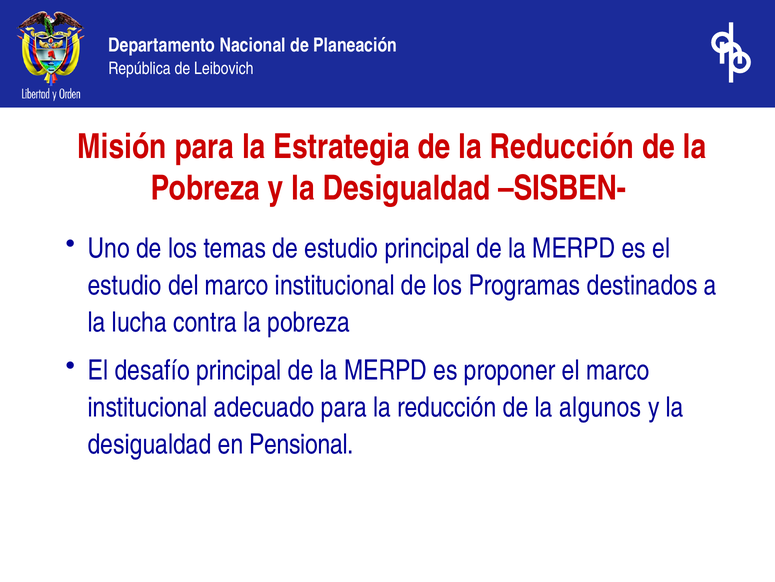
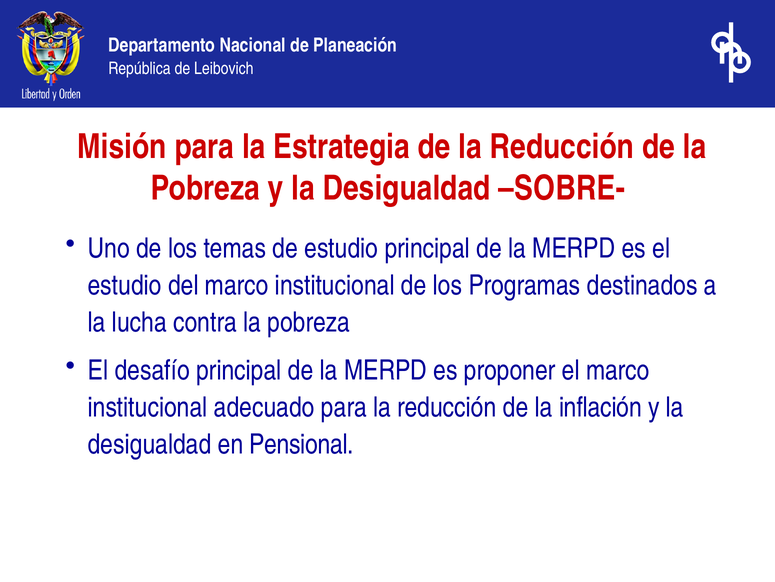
SISBEN-: SISBEN- -> SOBRE-
algunos: algunos -> inflación
